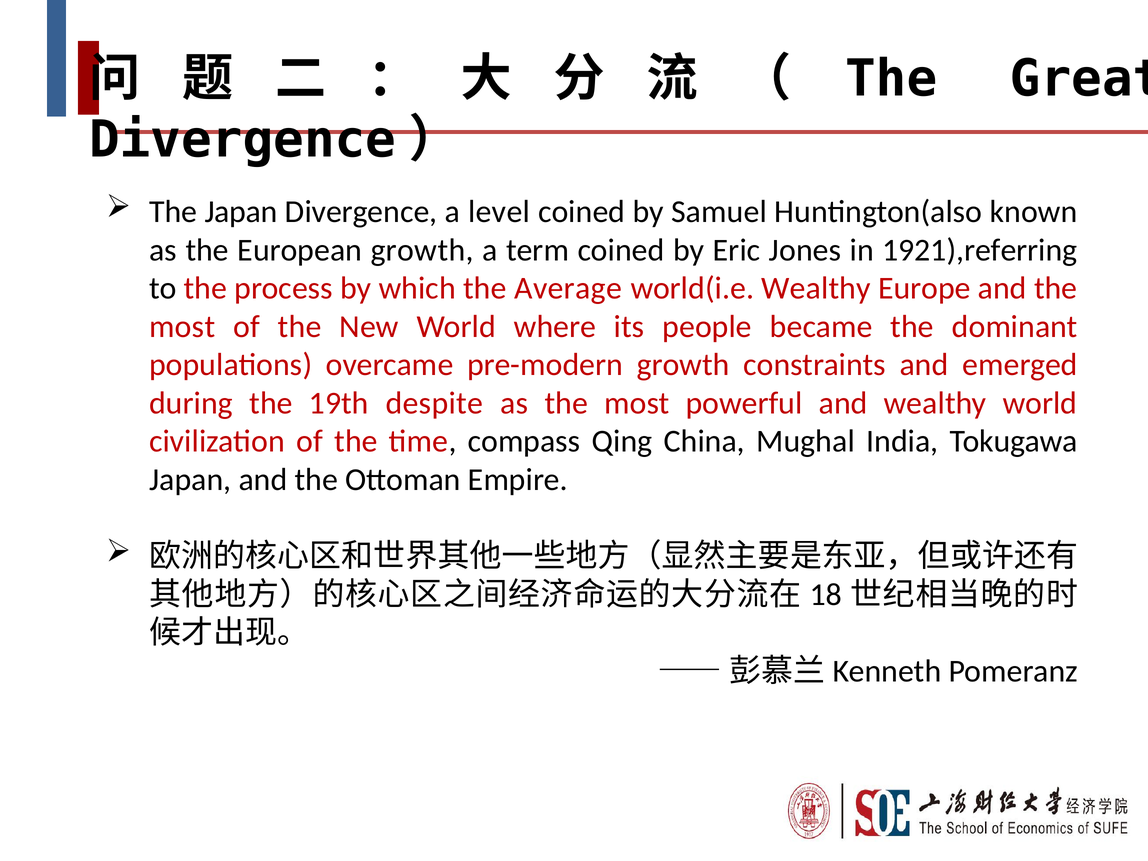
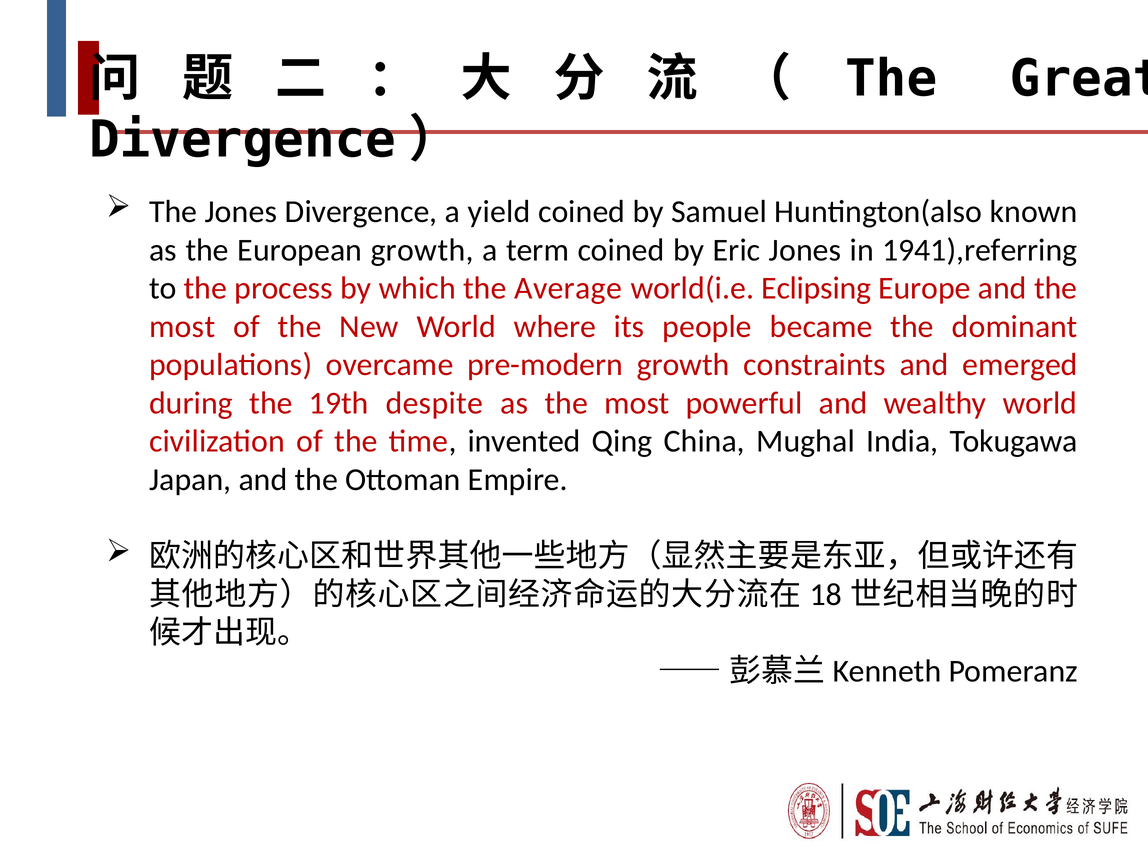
The Japan: Japan -> Jones
level: level -> yield
1921),referring: 1921),referring -> 1941),referring
world(i.e Wealthy: Wealthy -> Eclipsing
compass: compass -> invented
